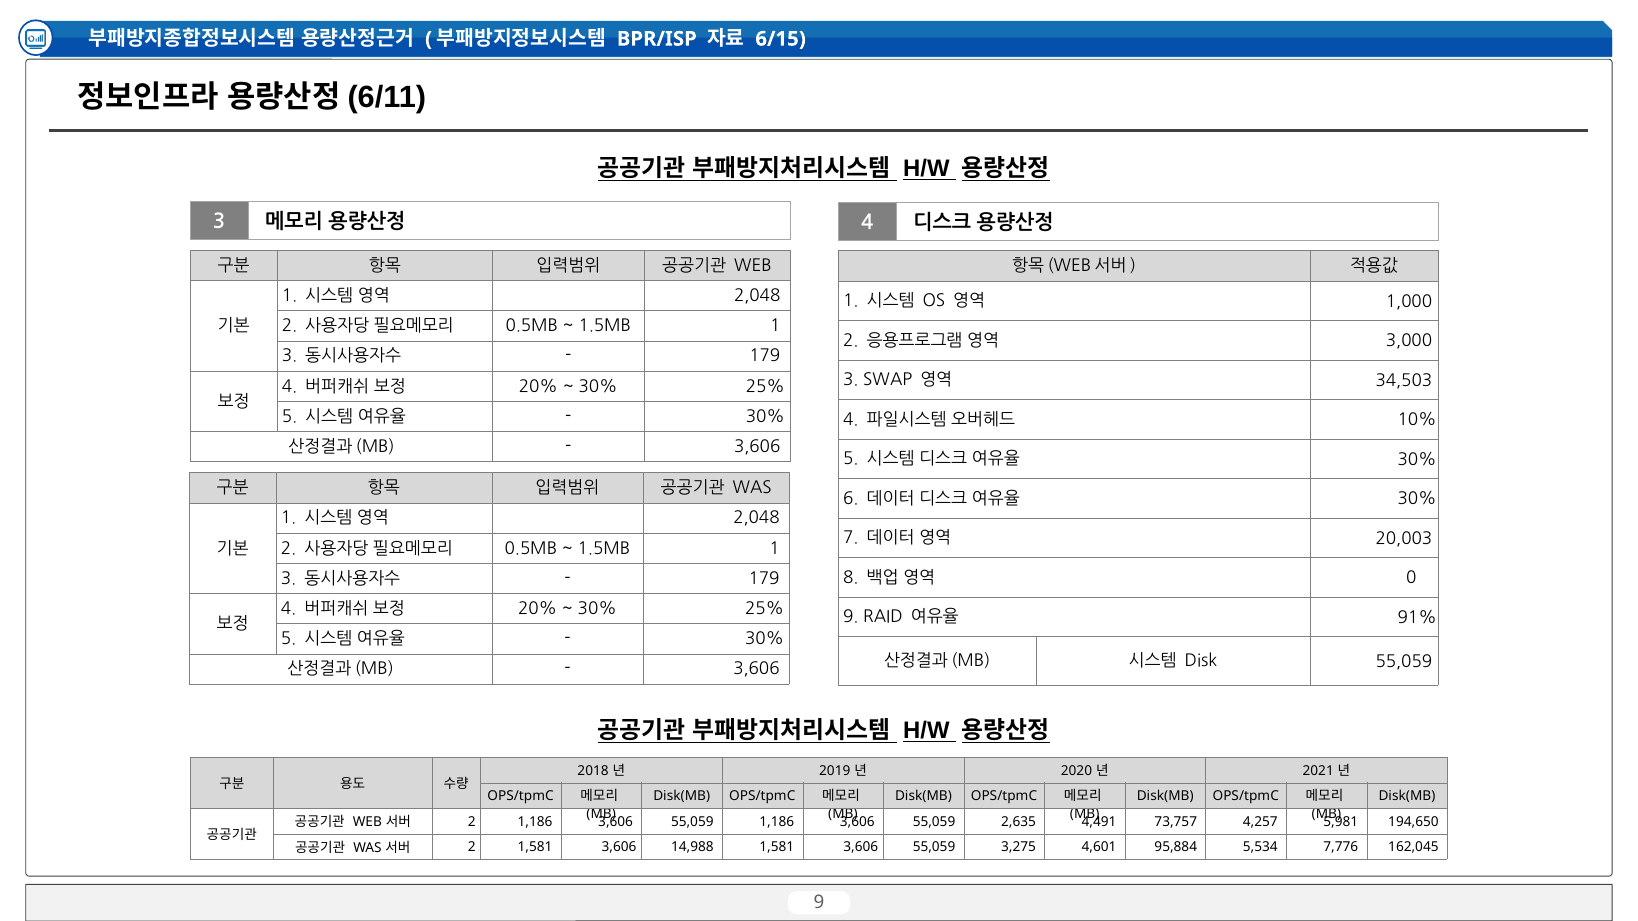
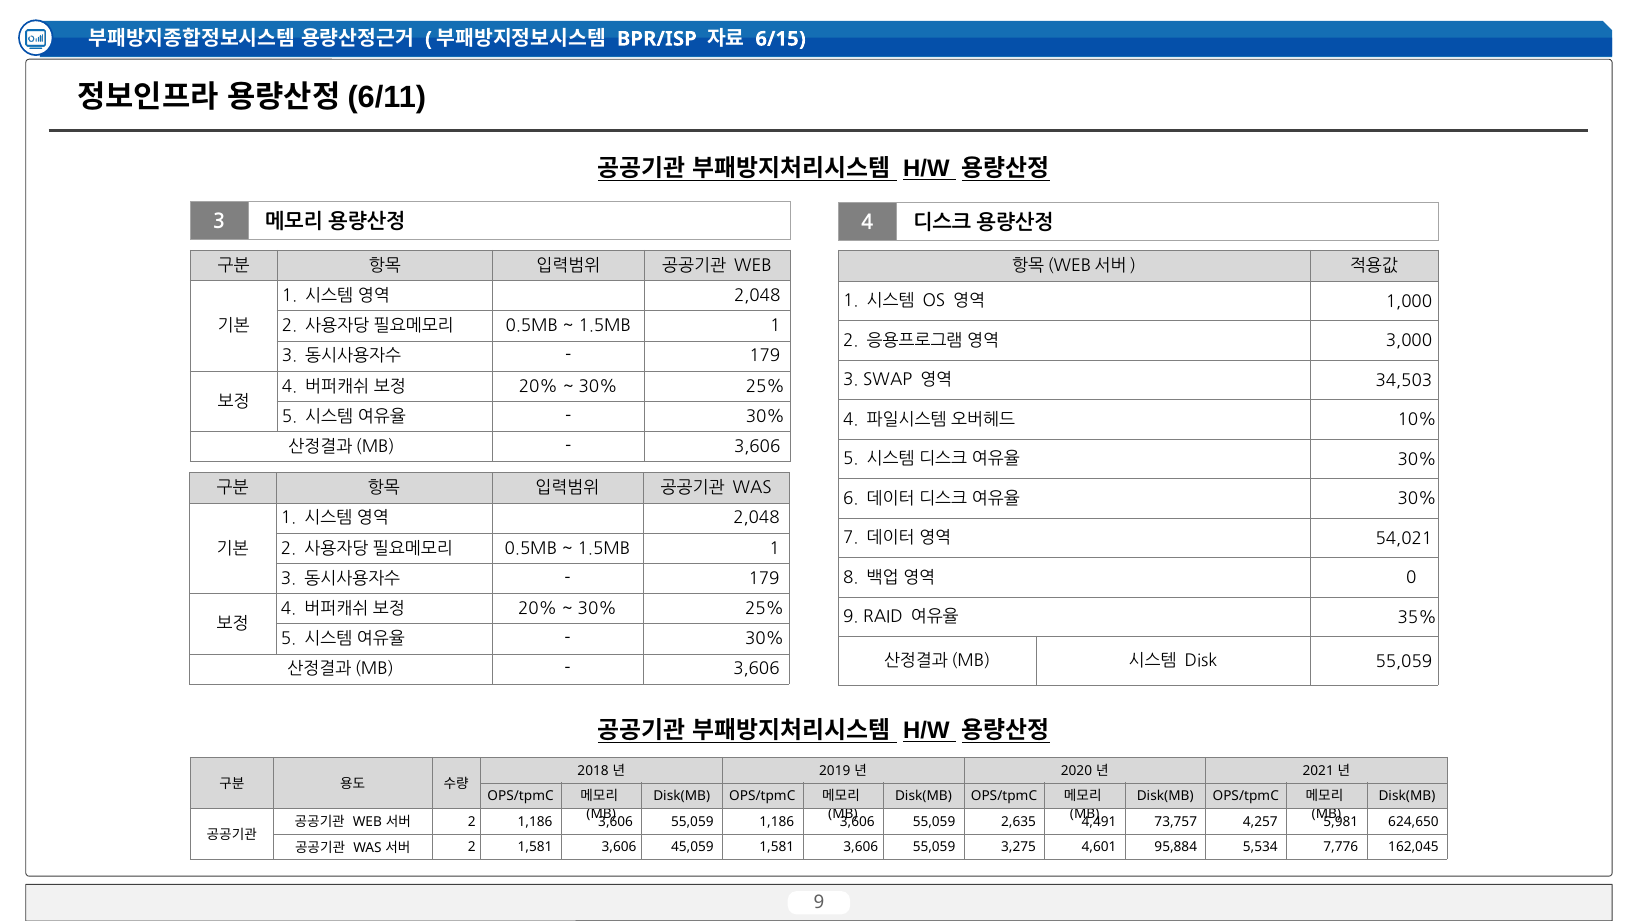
20,003: 20,003 -> 54,021
91%: 91% -> 35%
194,650: 194,650 -> 624,650
14,988: 14,988 -> 45,059
